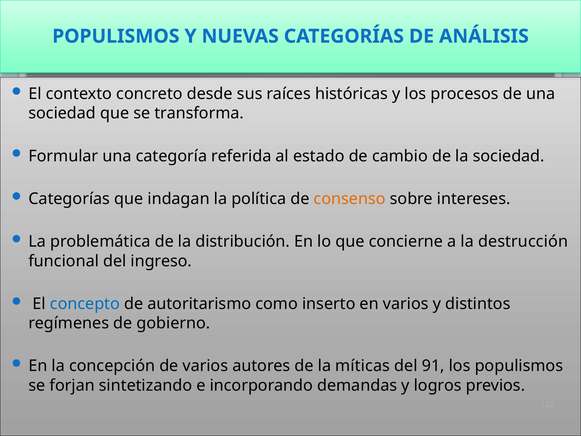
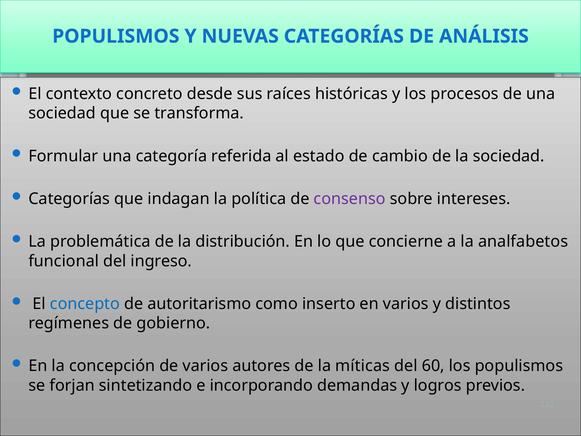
consenso colour: orange -> purple
destrucción: destrucción -> analfabetos
91: 91 -> 60
